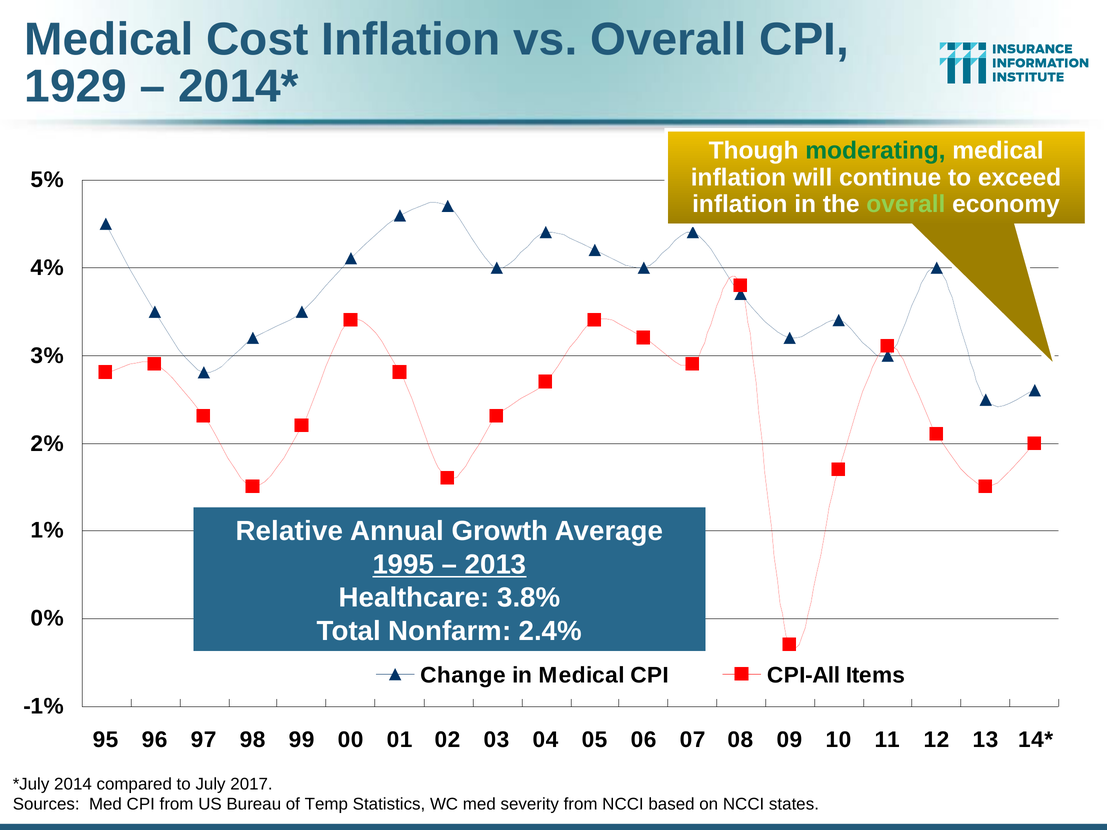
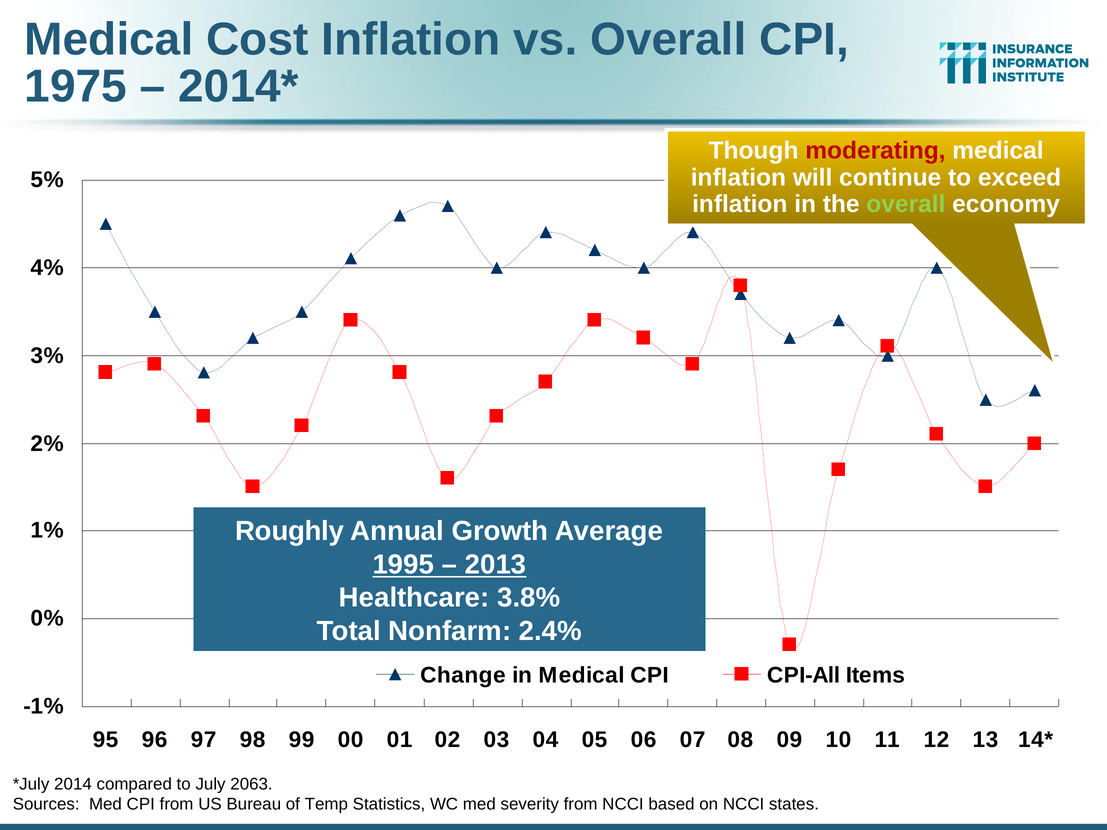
1929: 1929 -> 1975
moderating colour: green -> red
Relative: Relative -> Roughly
2017: 2017 -> 2063
